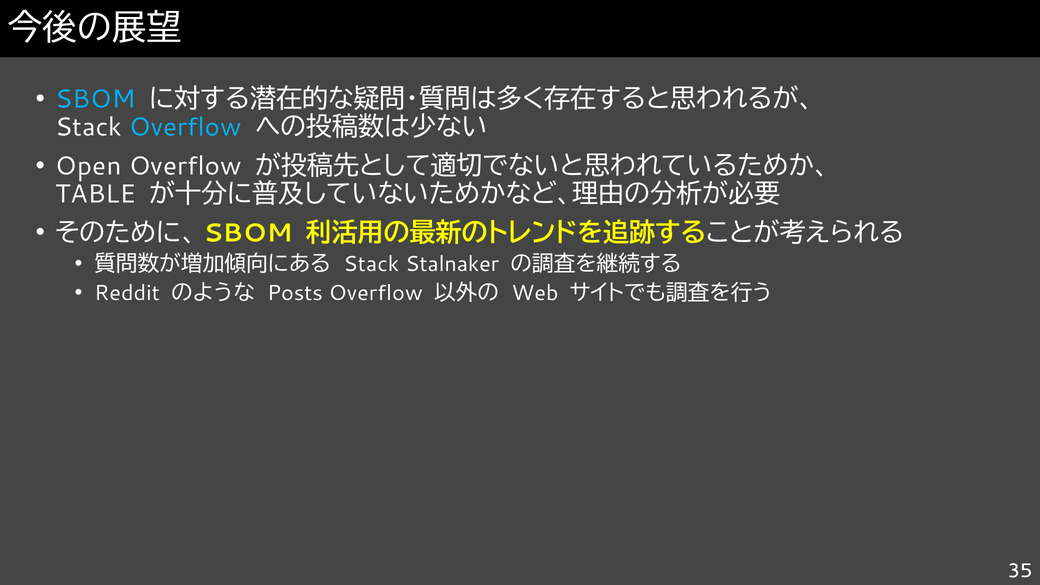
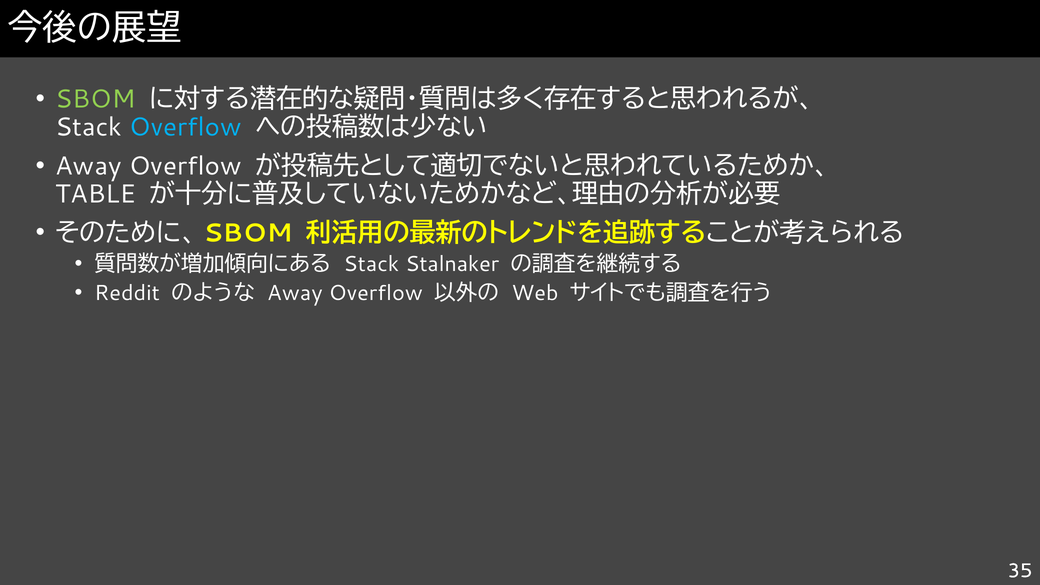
SBOM at (95, 99) colour: light blue -> light green
Open at (88, 166): Open -> Away
Posts at (295, 293): Posts -> Away
